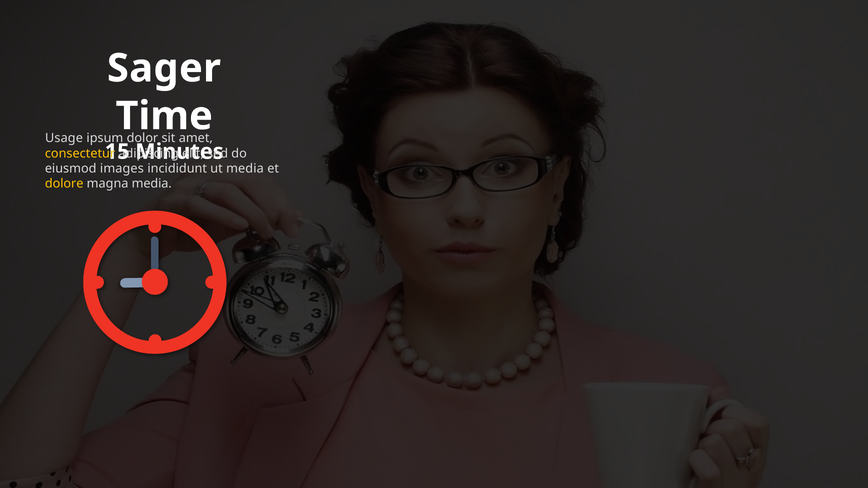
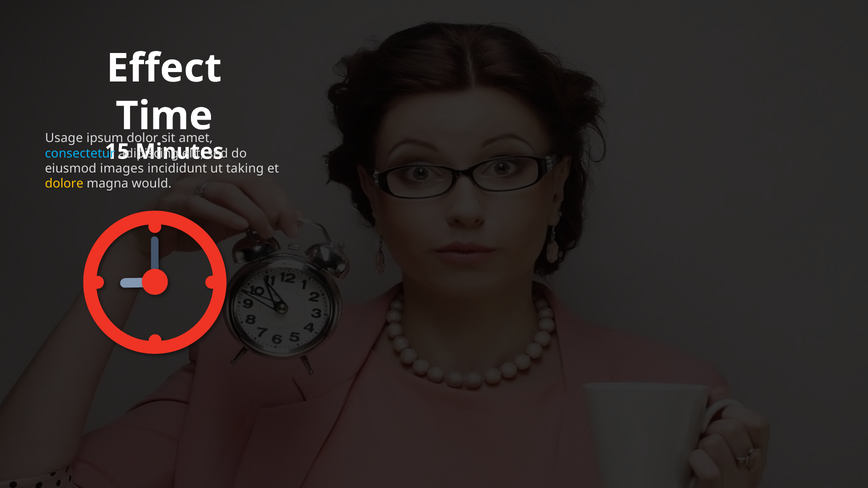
Sager: Sager -> Effect
consectetur colour: yellow -> light blue
media at (245, 169): media -> taking
magna media: media -> would
